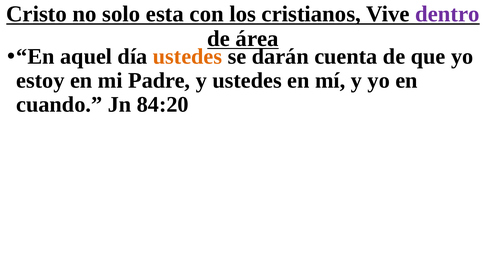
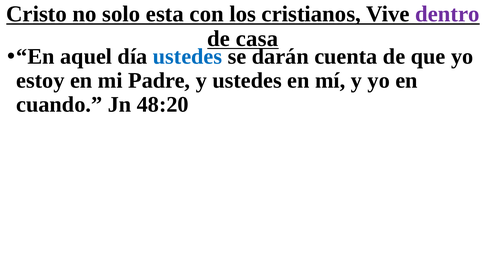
área: área -> casa
ustedes at (188, 57) colour: orange -> blue
84:20: 84:20 -> 48:20
